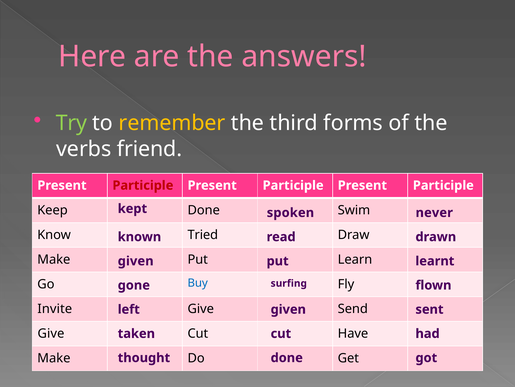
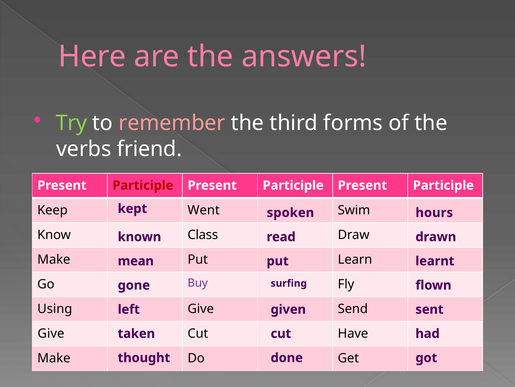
remember colour: yellow -> pink
Keep Done: Done -> Went
never: never -> hours
Tried: Tried -> Class
given at (136, 261): given -> mean
Buy colour: blue -> purple
Invite: Invite -> Using
